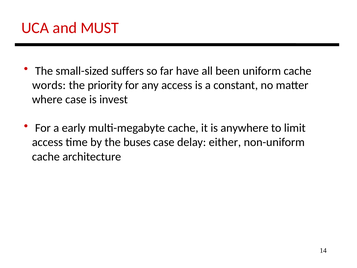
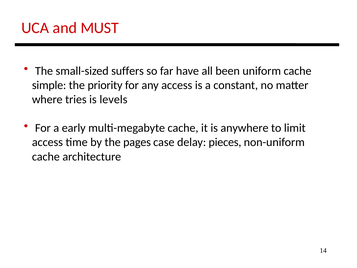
words: words -> simple
where case: case -> tries
invest: invest -> levels
buses: buses -> pages
either: either -> pieces
